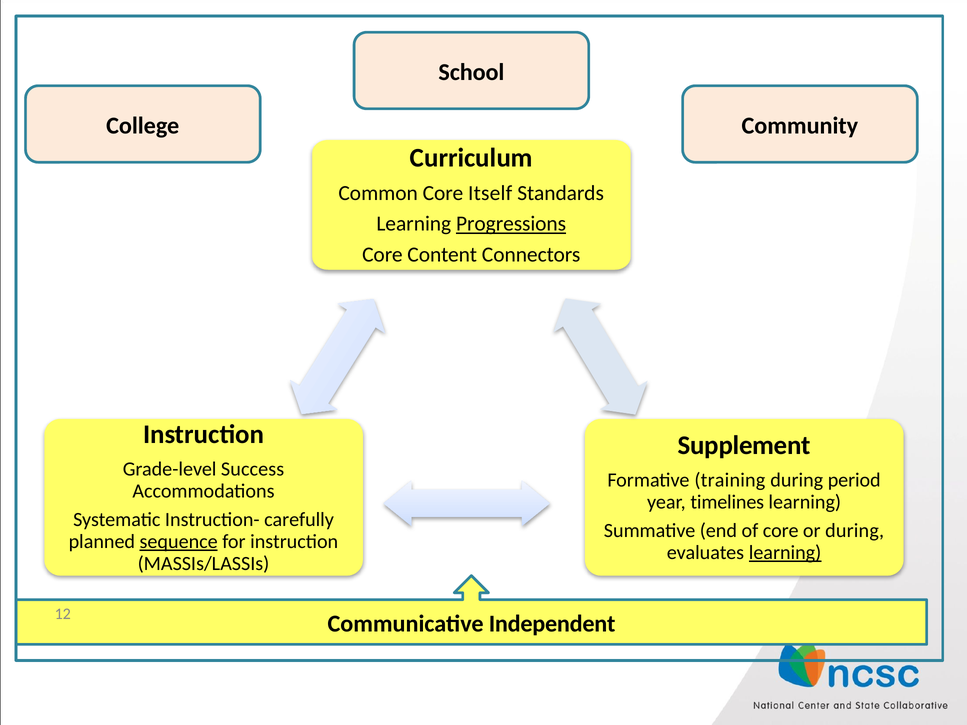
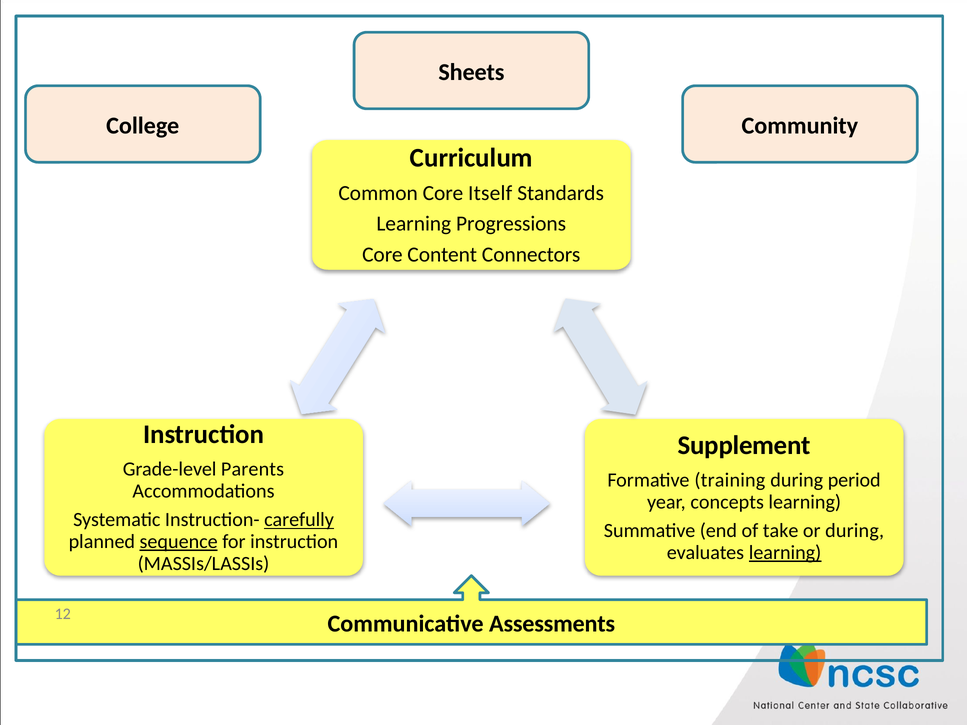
School: School -> Sheets
Progressions underline: present -> none
Success: Success -> Parents
timelines: timelines -> concepts
carefully underline: none -> present
of core: core -> take
Independent: Independent -> Assessments
